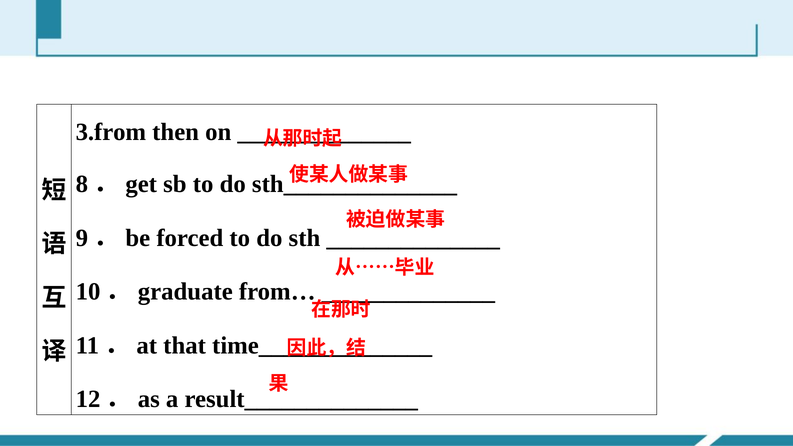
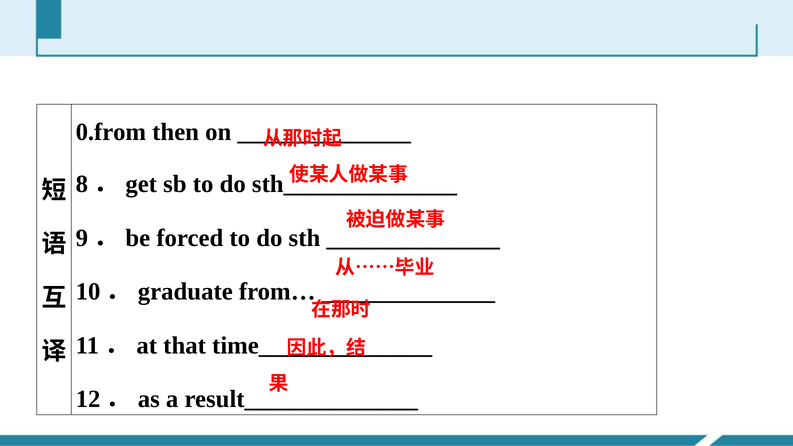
3.from: 3.from -> 0.from
